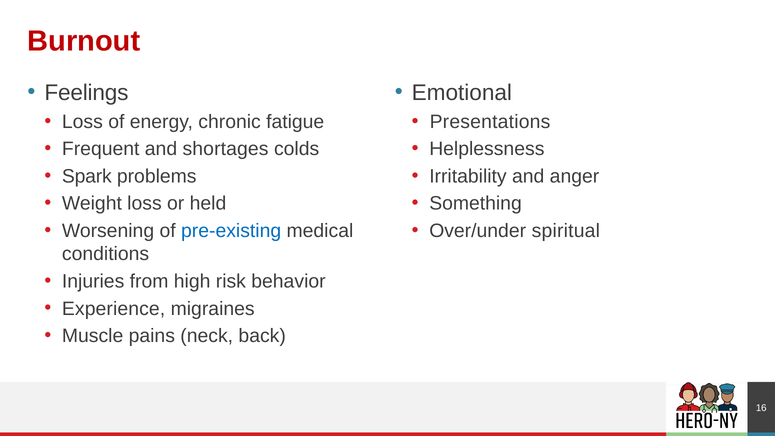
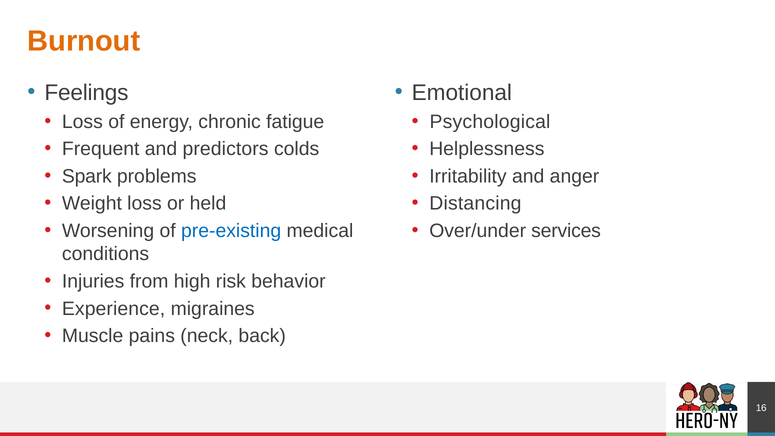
Burnout colour: red -> orange
Presentations: Presentations -> Psychological
shortages: shortages -> predictors
Something: Something -> Distancing
spiritual: spiritual -> services
